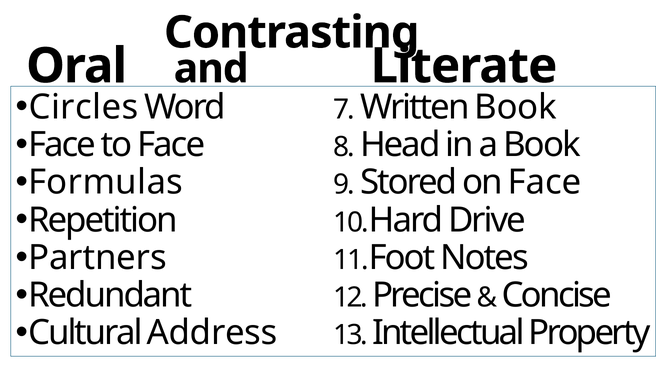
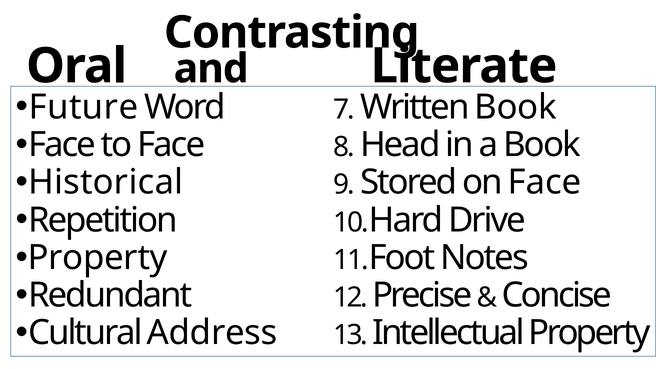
Circles: Circles -> Future
Formulas: Formulas -> Historical
Partners at (97, 258): Partners -> Property
